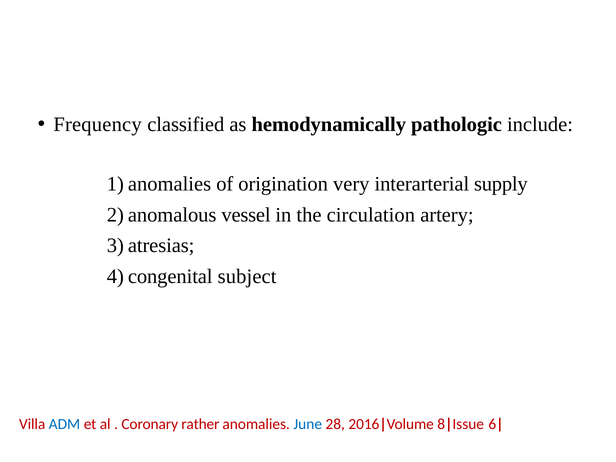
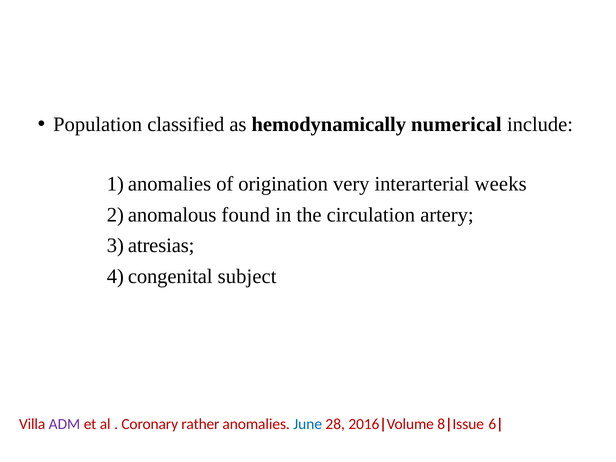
Frequency: Frequency -> Population
pathologic: pathologic -> numerical
supply: supply -> weeks
vessel: vessel -> found
ADM colour: blue -> purple
